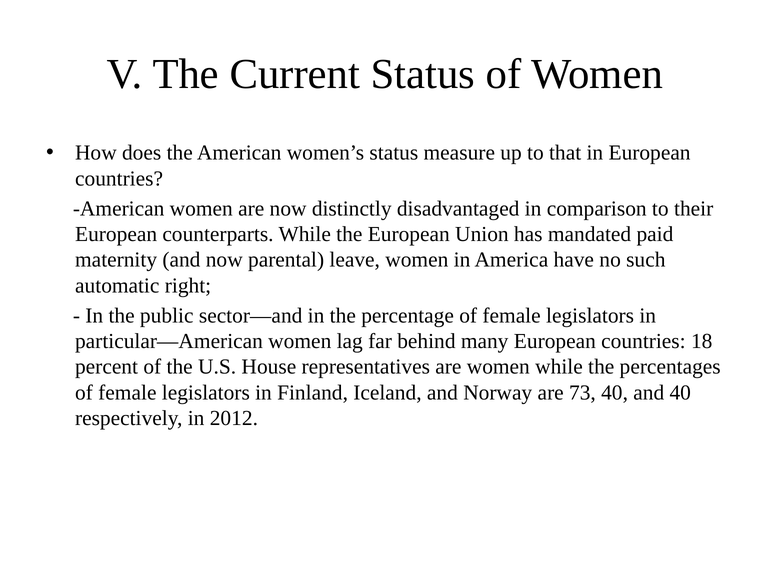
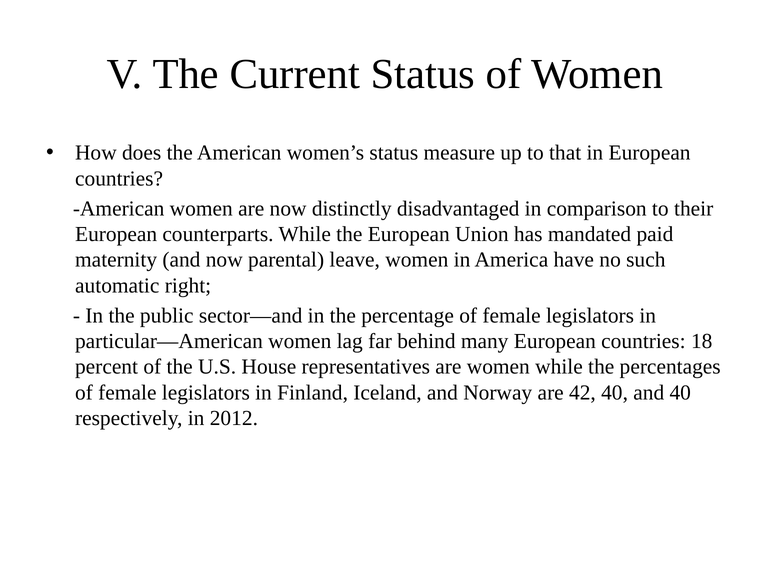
73: 73 -> 42
